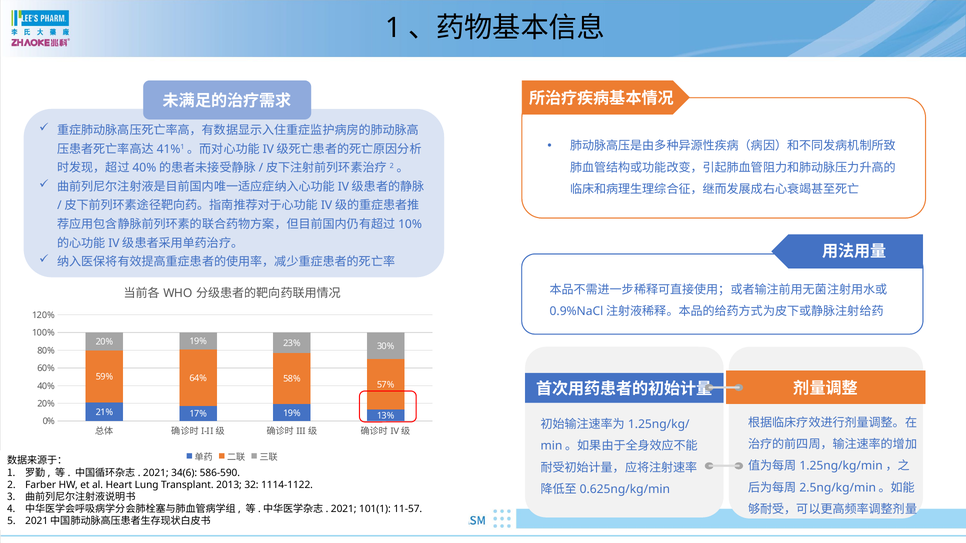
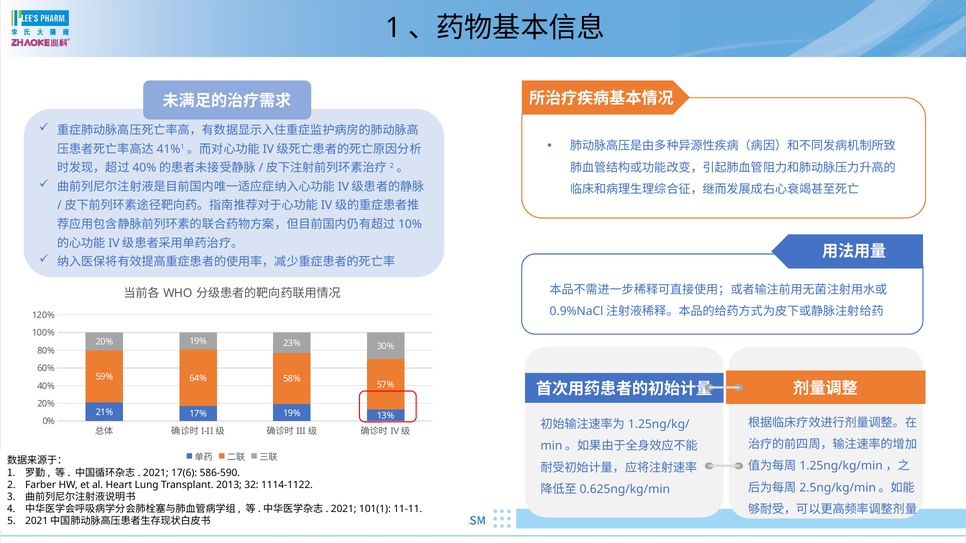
34(6: 34(6 -> 17(6
11-57: 11-57 -> 11-11
